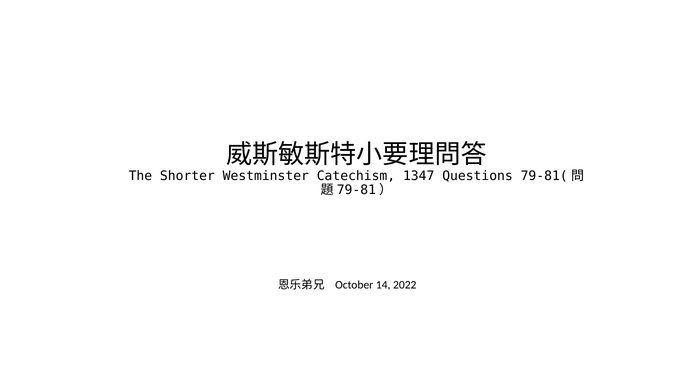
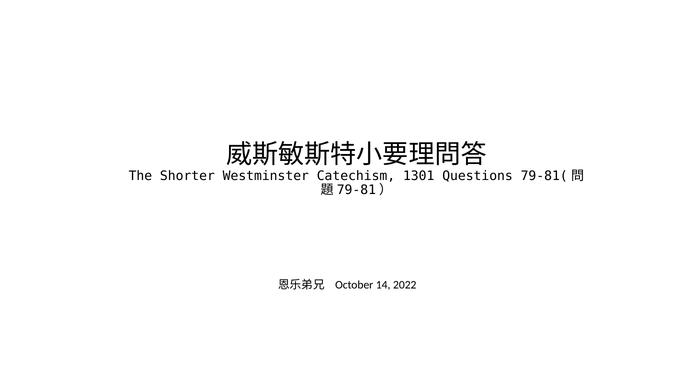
1347: 1347 -> 1301
